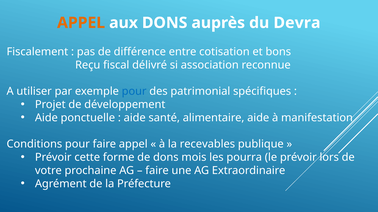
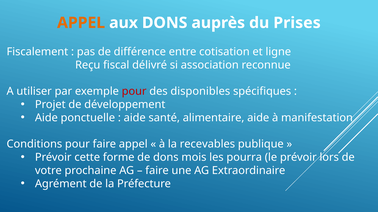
Devra: Devra -> Prises
bons: bons -> ligne
pour at (134, 92) colour: blue -> red
patrimonial: patrimonial -> disponibles
